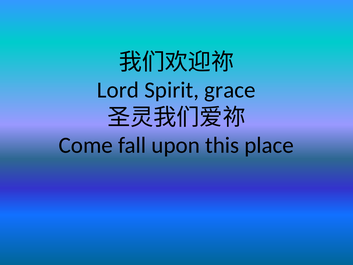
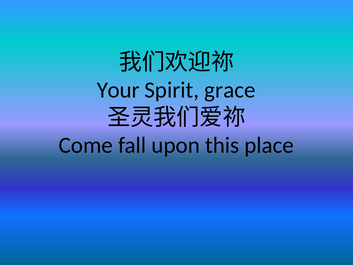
Lord: Lord -> Your
